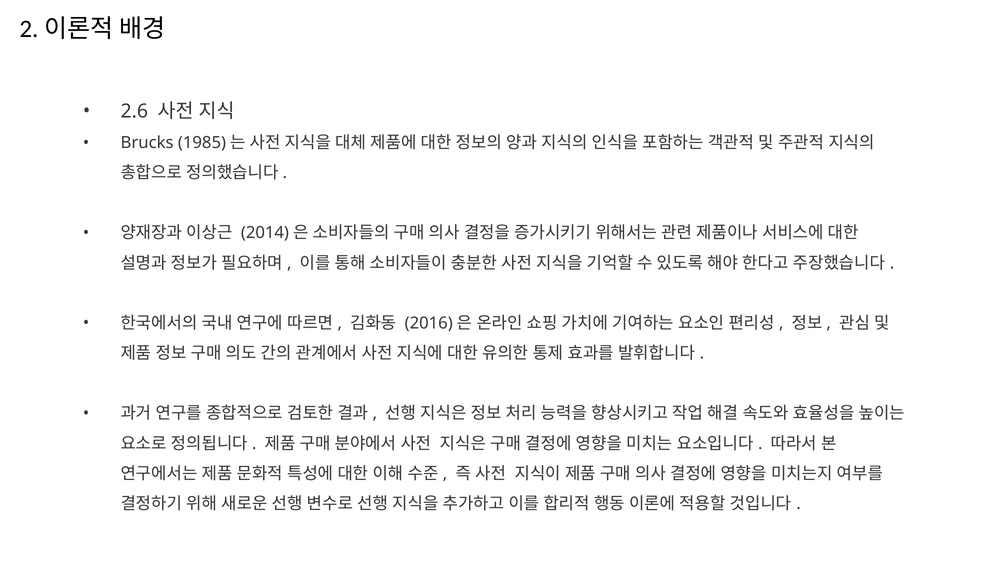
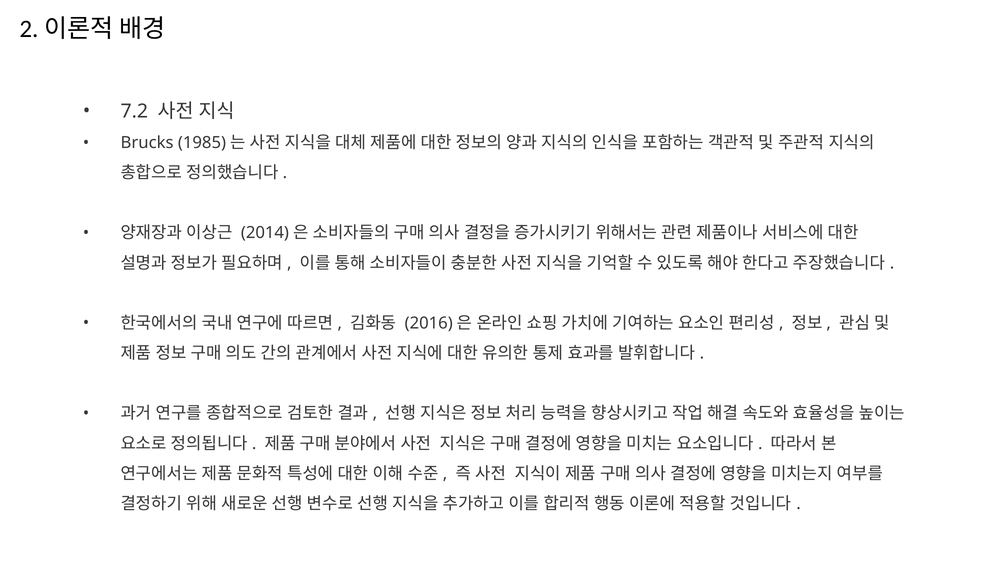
2.6: 2.6 -> 7.2
